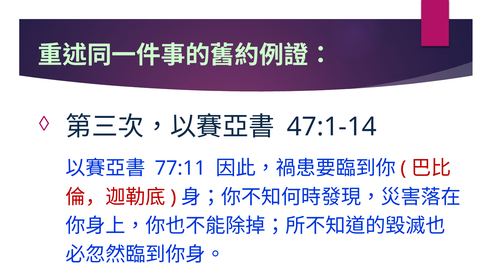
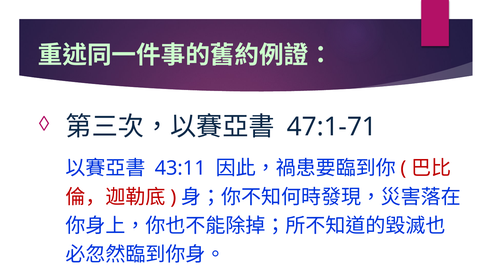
47:1-14: 47:1-14 -> 47:1-71
77:11: 77:11 -> 43:11
